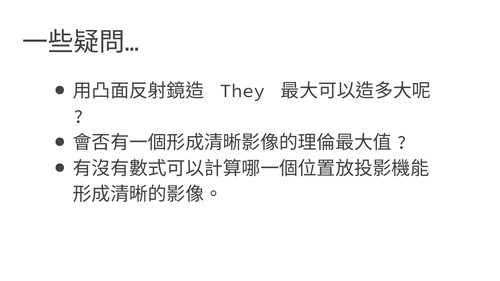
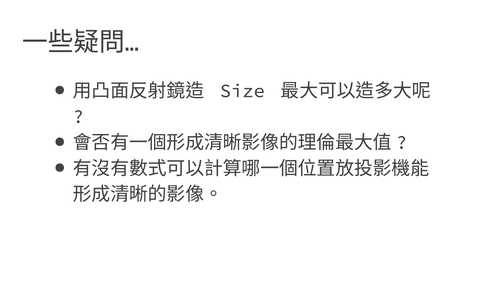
They: They -> Size
